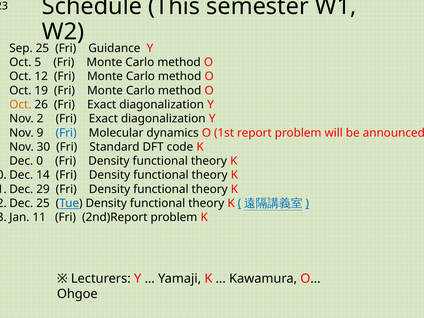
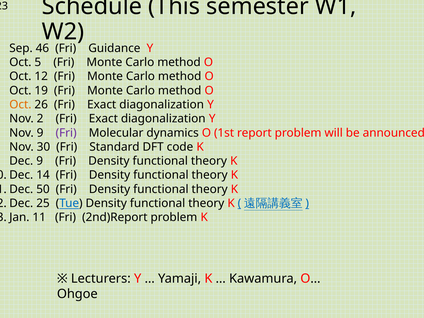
Sep 25: 25 -> 46
Fri at (66, 133) colour: blue -> purple
Dec 0: 0 -> 9
29: 29 -> 50
